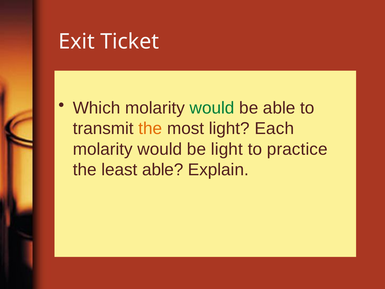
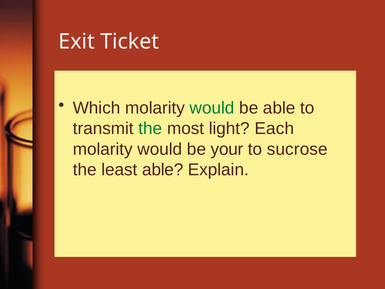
the at (150, 128) colour: orange -> green
be light: light -> your
practice: practice -> sucrose
